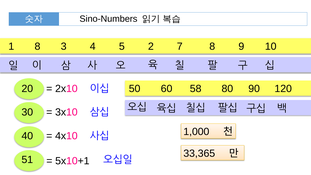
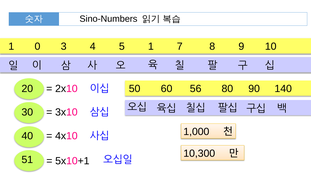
1 8: 8 -> 0
5 2: 2 -> 1
58: 58 -> 56
120: 120 -> 140
33,365: 33,365 -> 10,300
